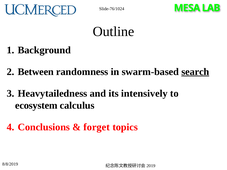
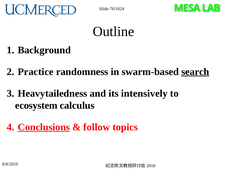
Between: Between -> Practice
Conclusions underline: none -> present
forget: forget -> follow
